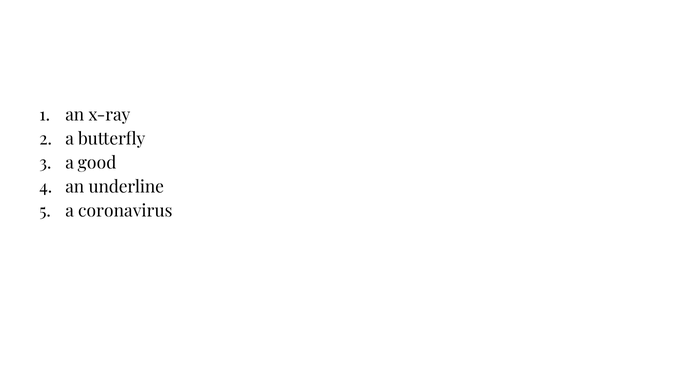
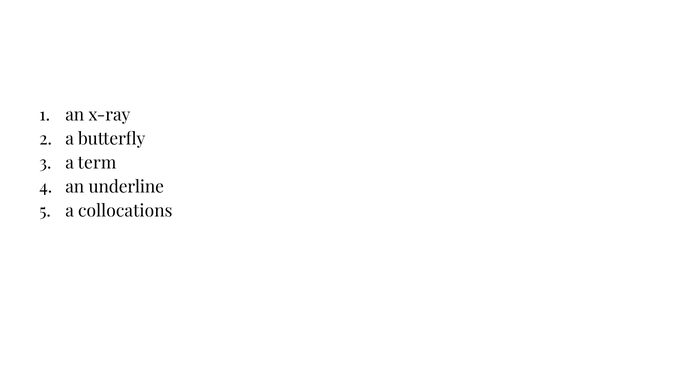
good: good -> term
coronavirus: coronavirus -> collocations
